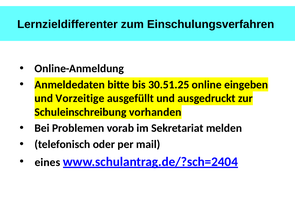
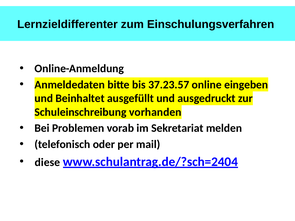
30.51.25: 30.51.25 -> 37.23.57
Vorzeitige: Vorzeitige -> Beinhaltet
eines: eines -> diese
